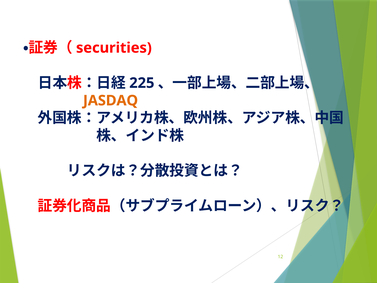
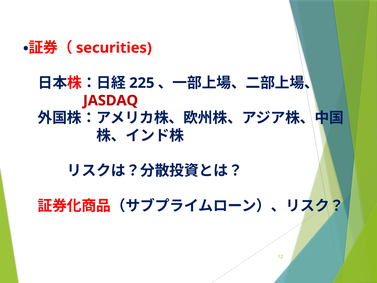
JASDAQ colour: orange -> red
